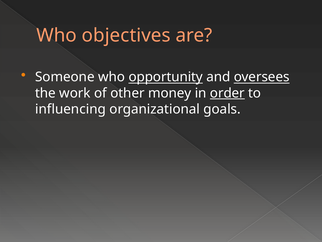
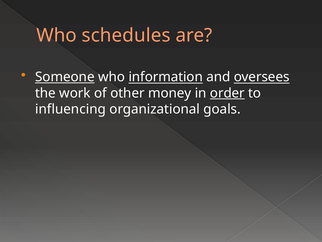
objectives: objectives -> schedules
Someone underline: none -> present
opportunity: opportunity -> information
